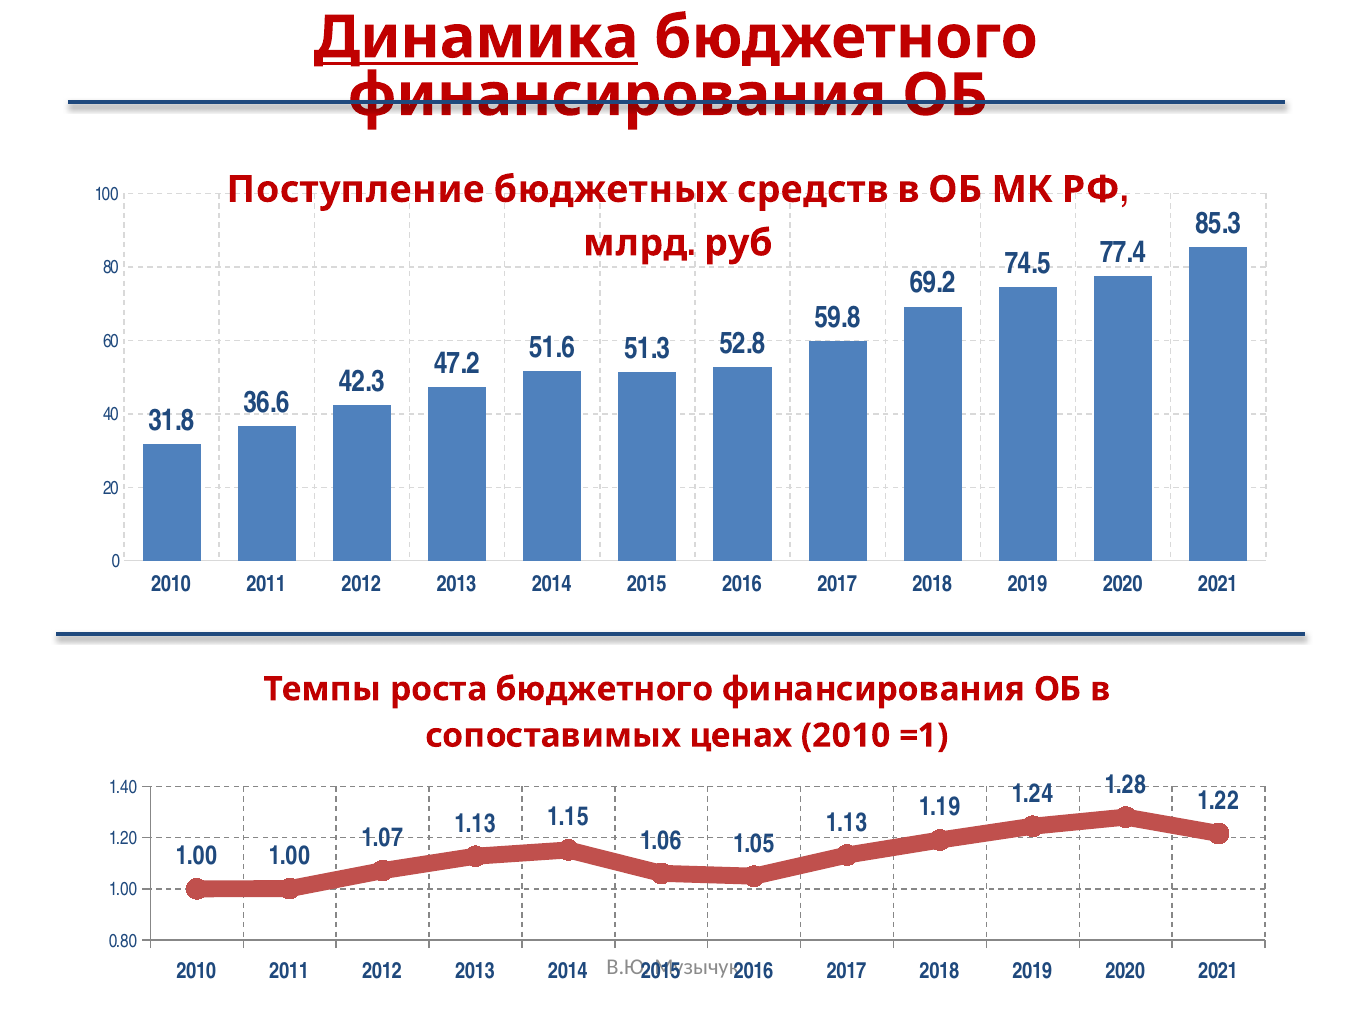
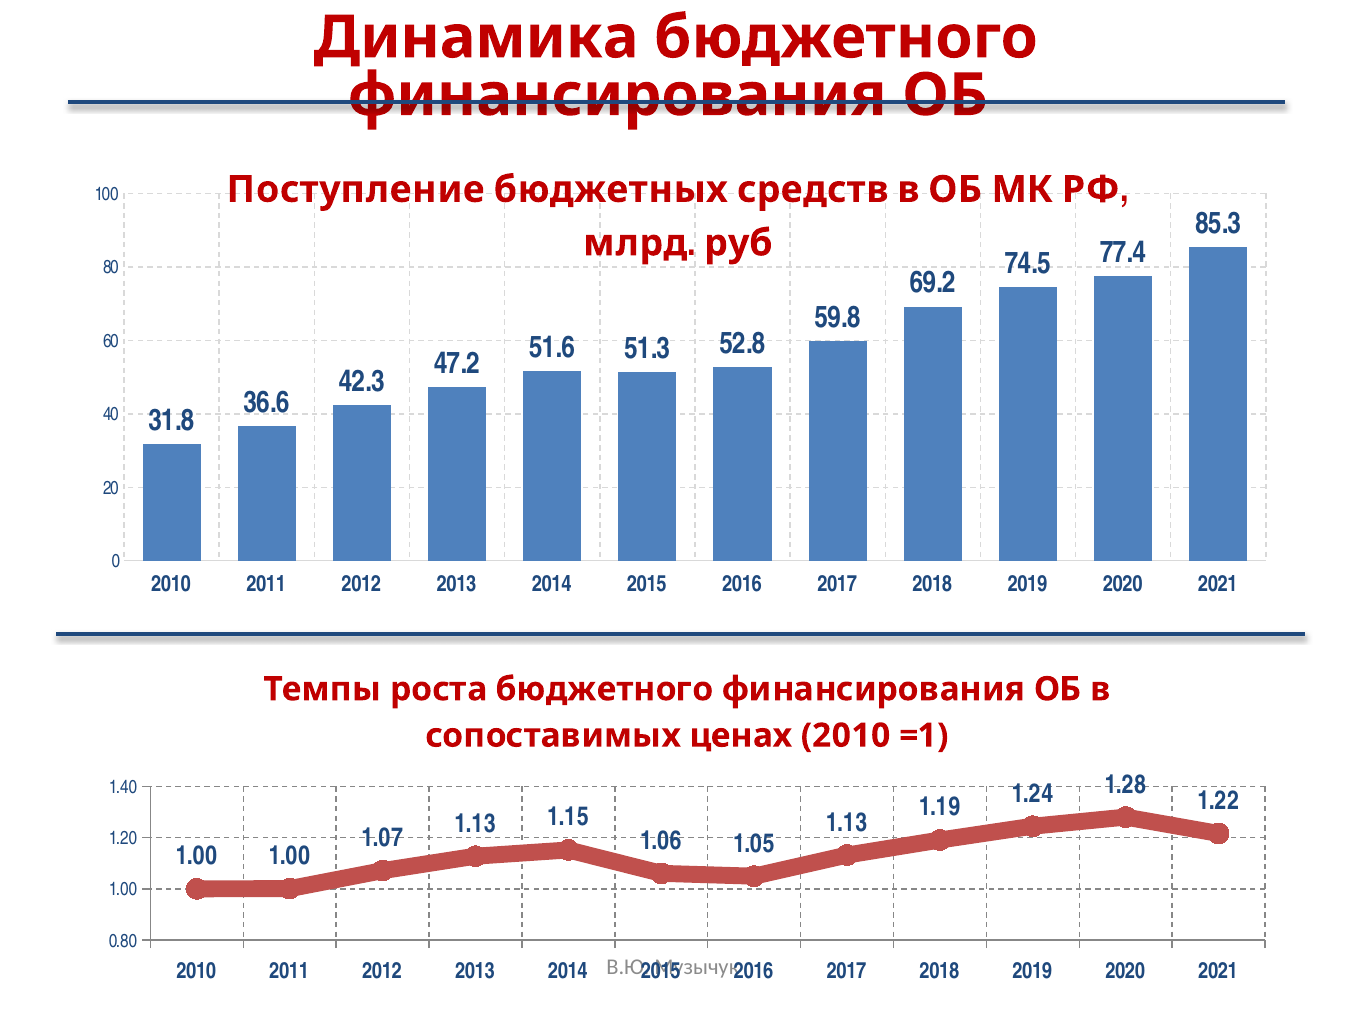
Динамика underline: present -> none
